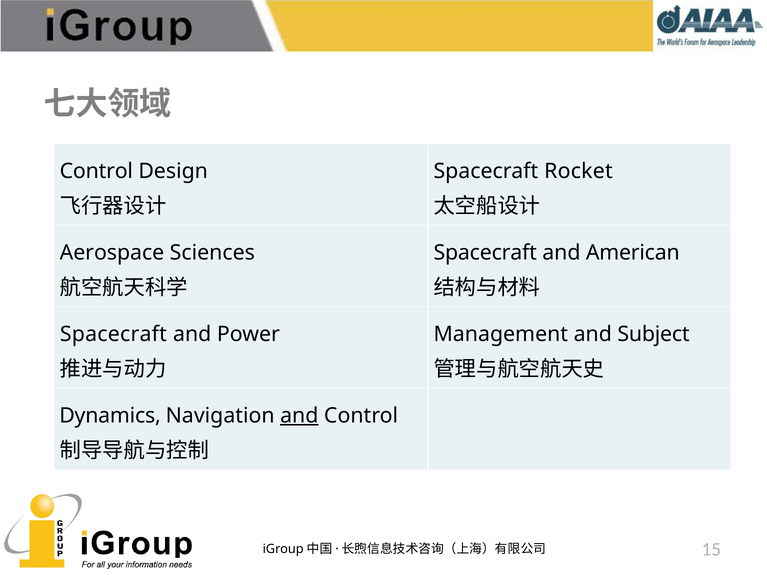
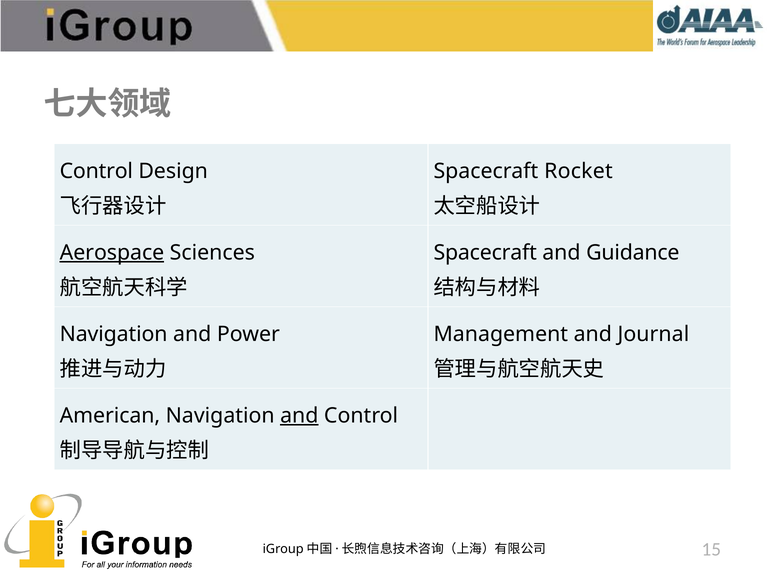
Aerospace underline: none -> present
American: American -> Guidance
Spacecraft at (113, 334): Spacecraft -> Navigation
Subject: Subject -> Journal
Dynamics: Dynamics -> American
